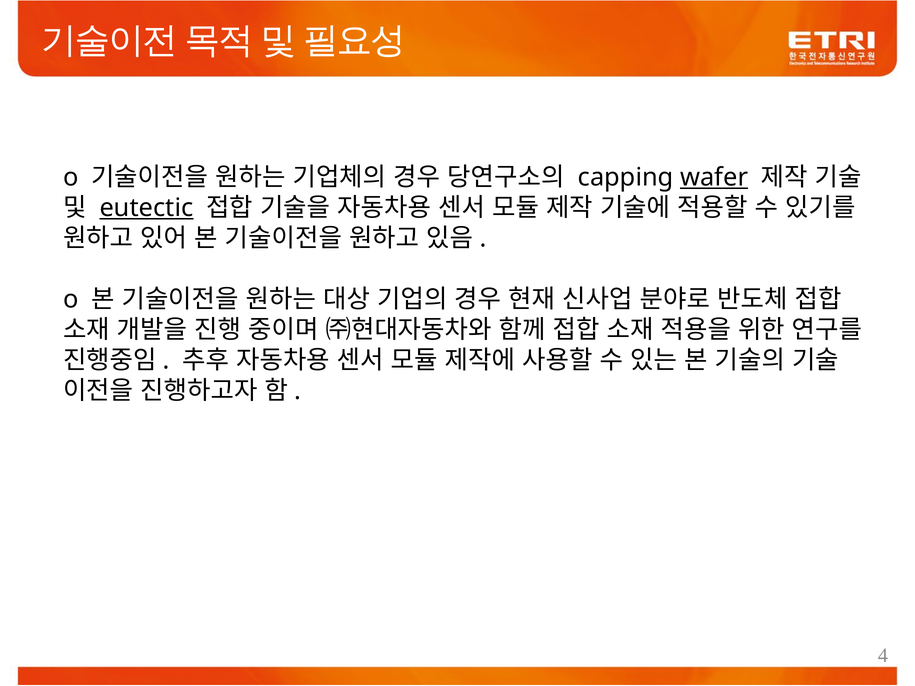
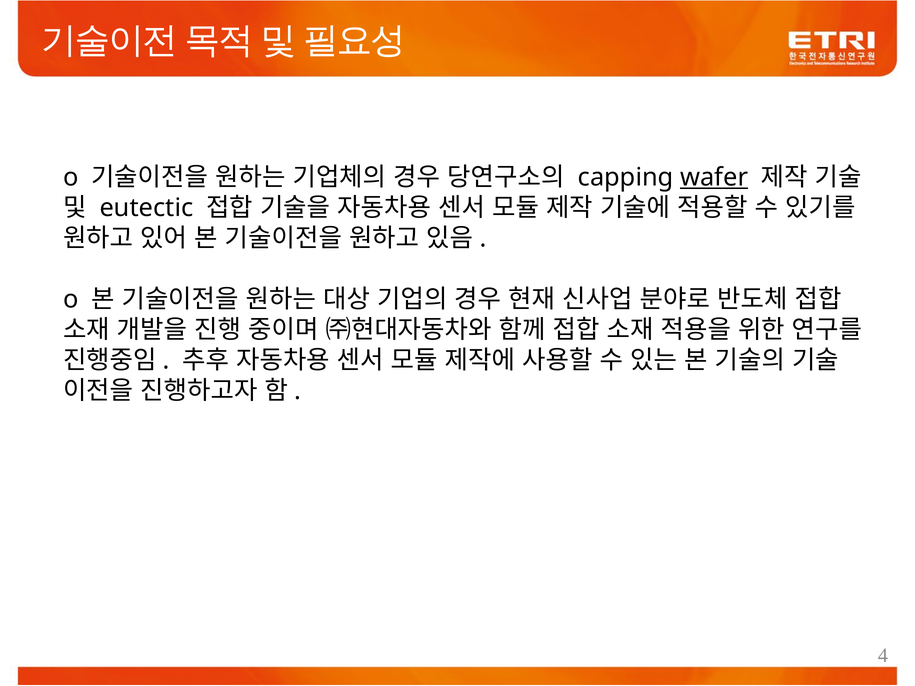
eutectic underline: present -> none
